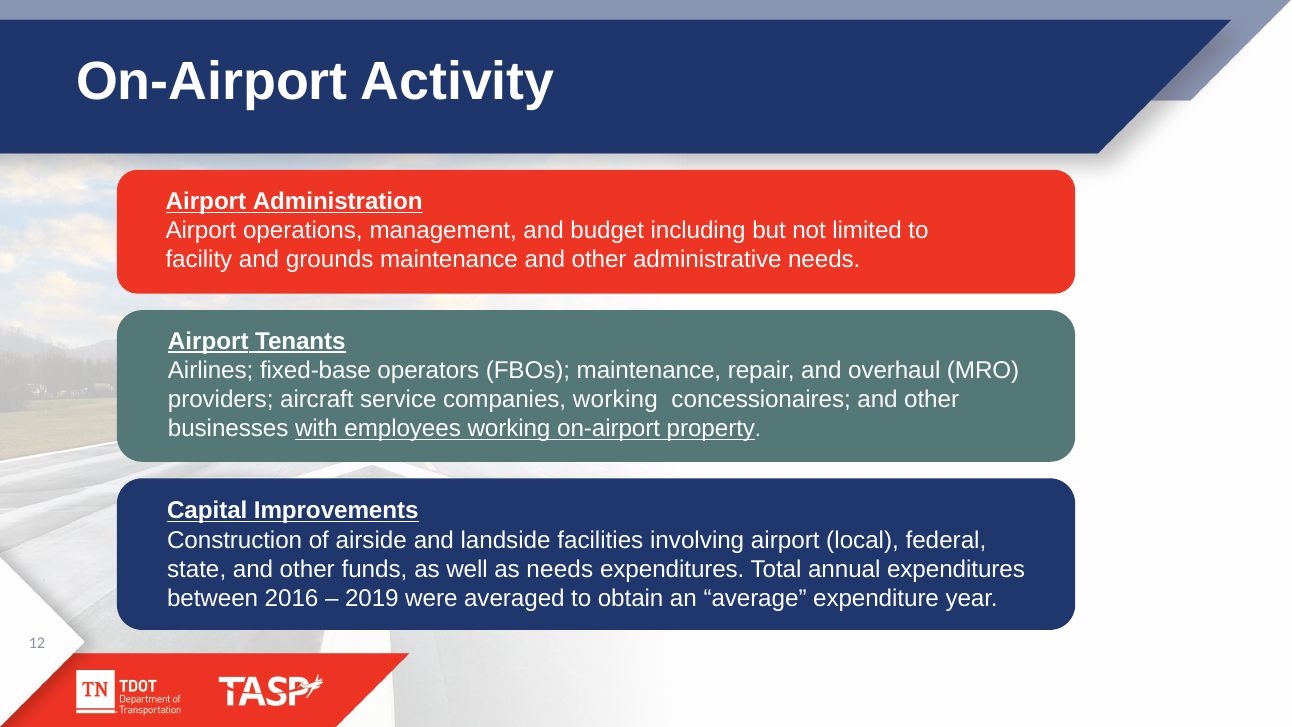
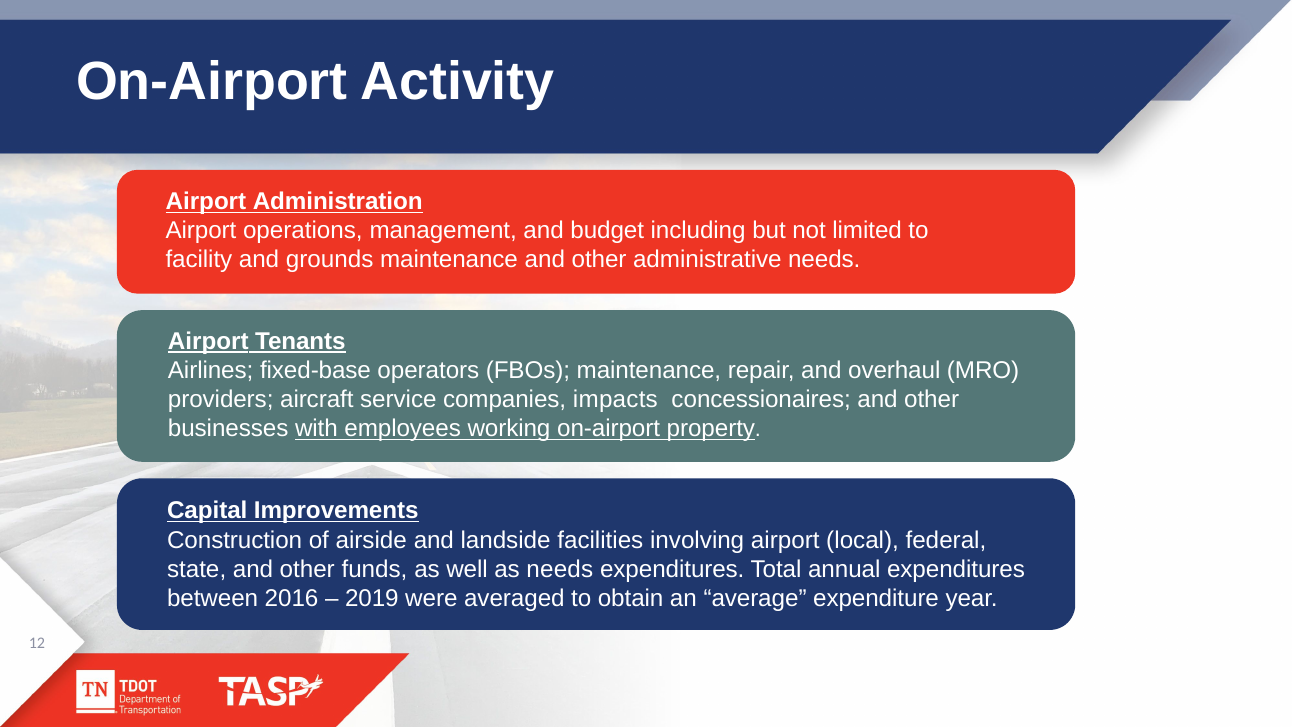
companies working: working -> impacts
